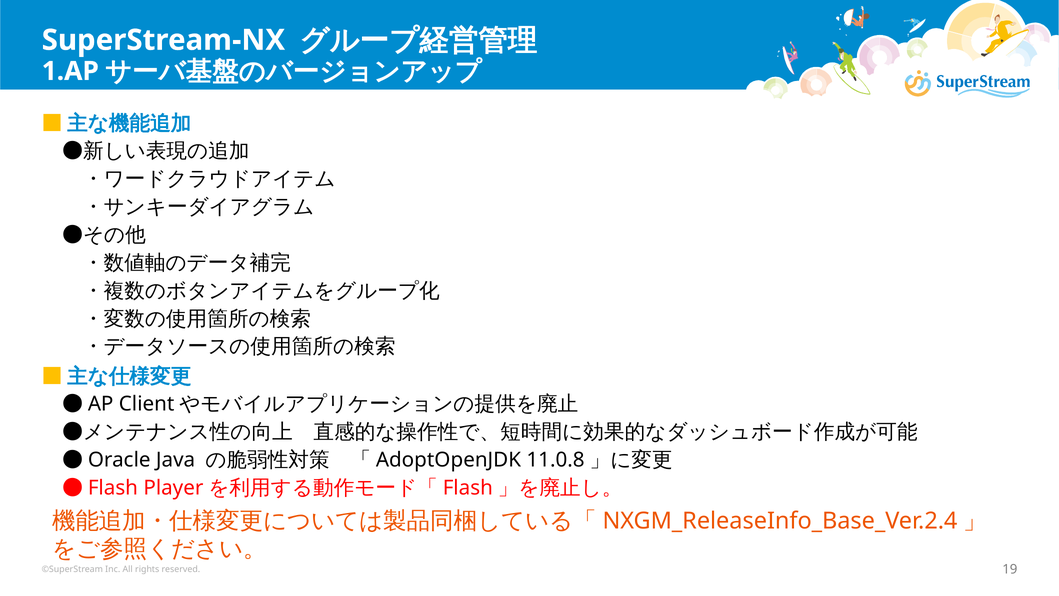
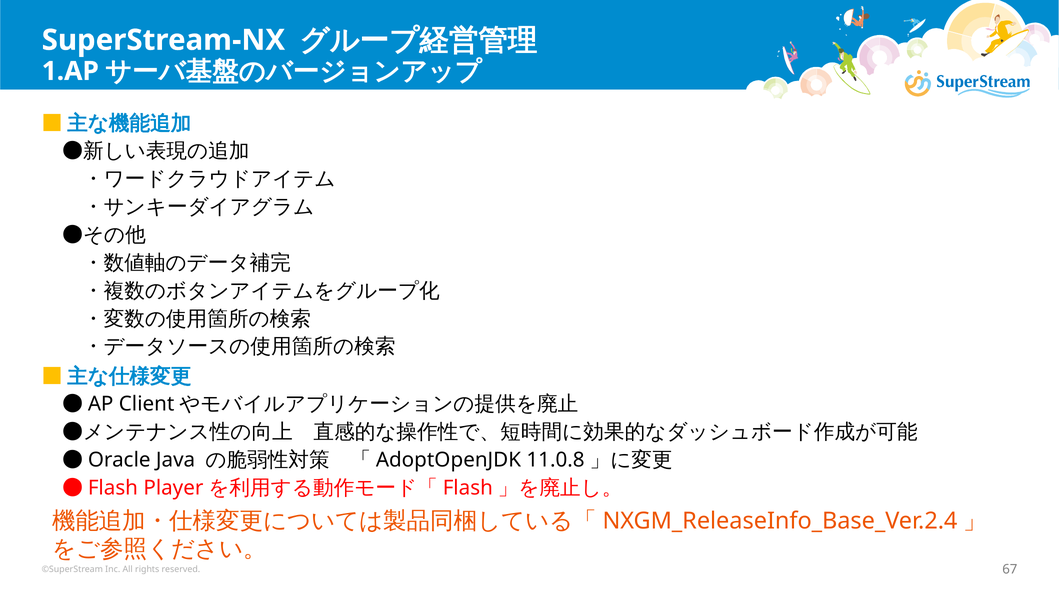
19: 19 -> 67
